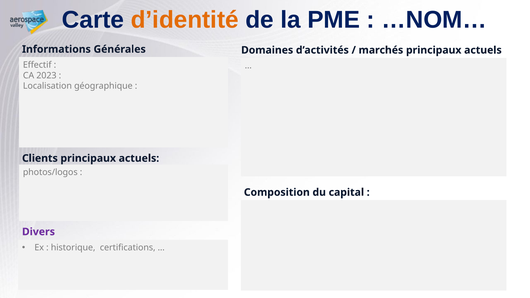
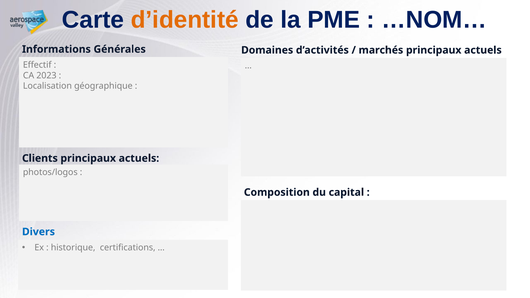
Divers colour: purple -> blue
